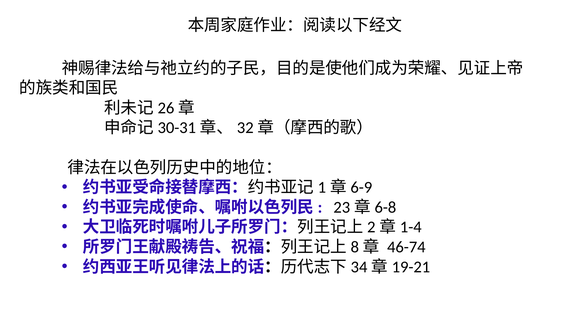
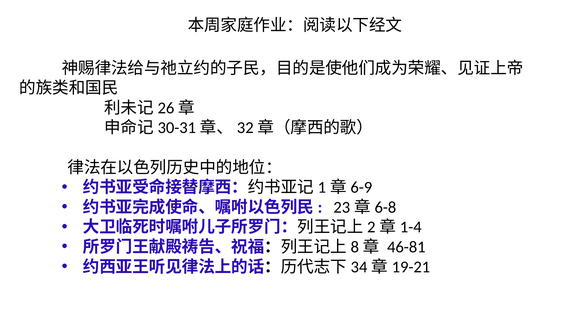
46-74: 46-74 -> 46-81
